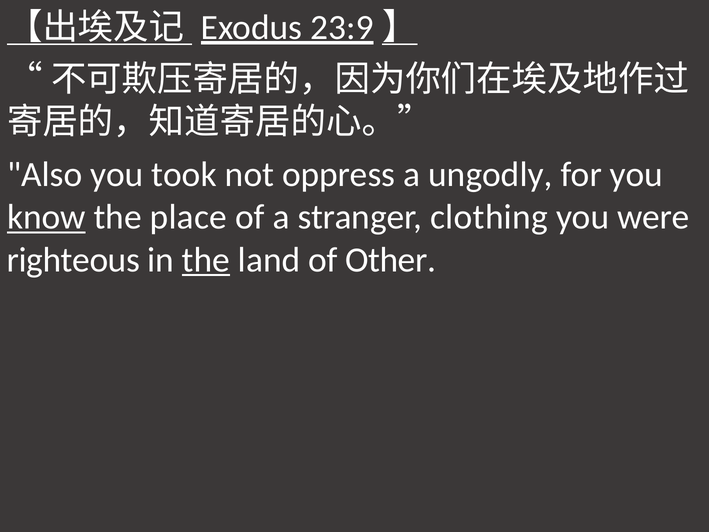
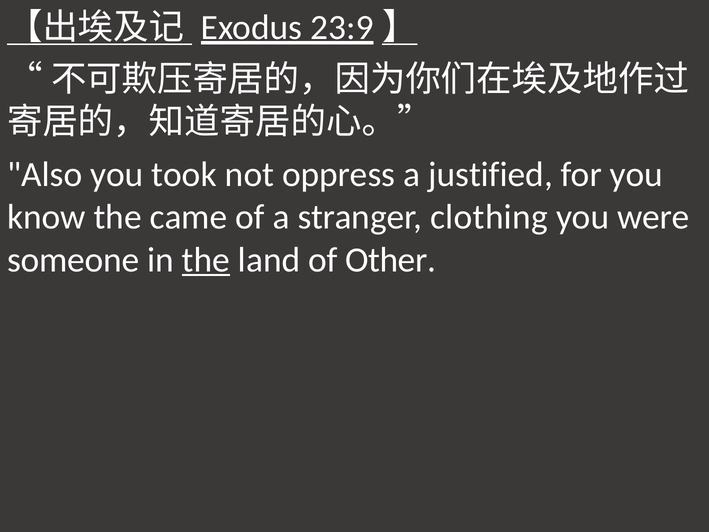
ungodly: ungodly -> justified
know underline: present -> none
place: place -> came
righteous: righteous -> someone
